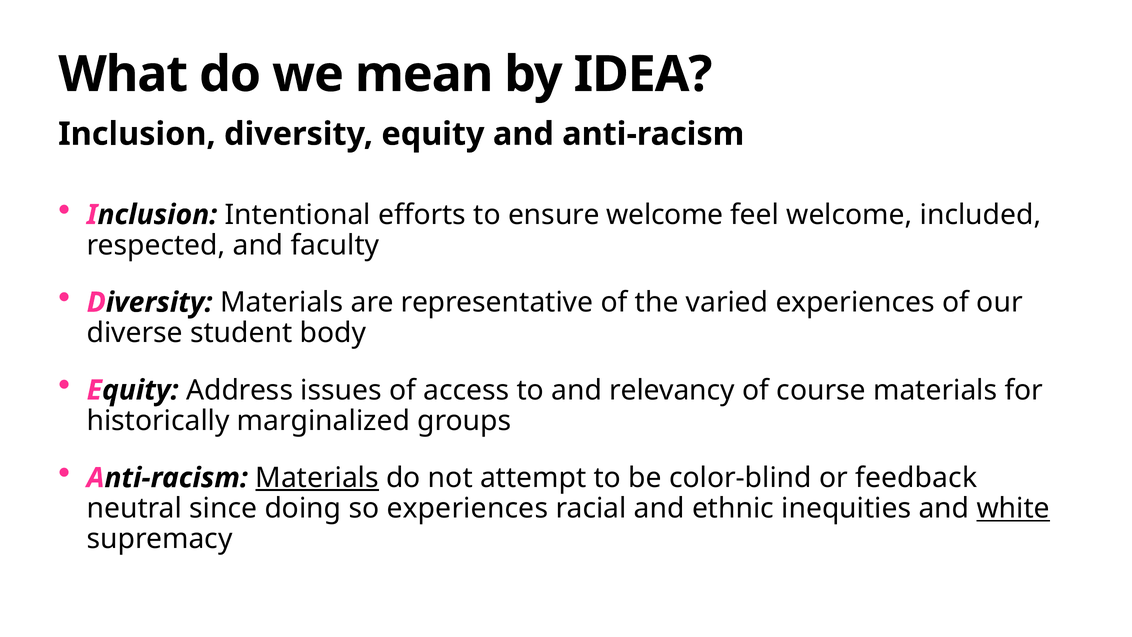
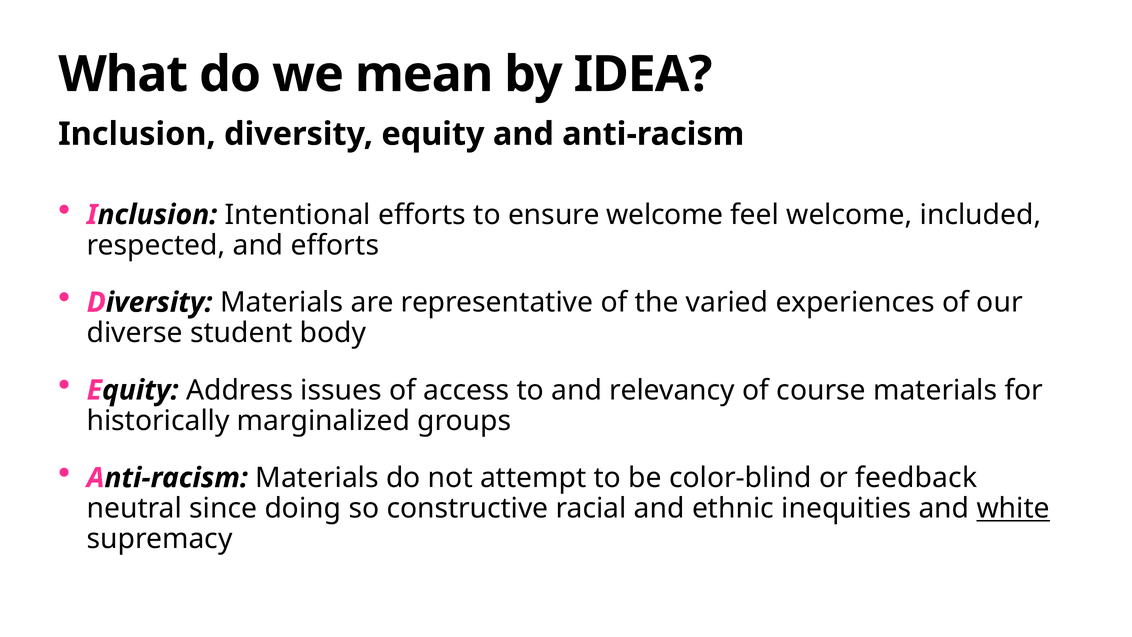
and faculty: faculty -> efforts
Materials at (317, 478) underline: present -> none
so experiences: experiences -> constructive
